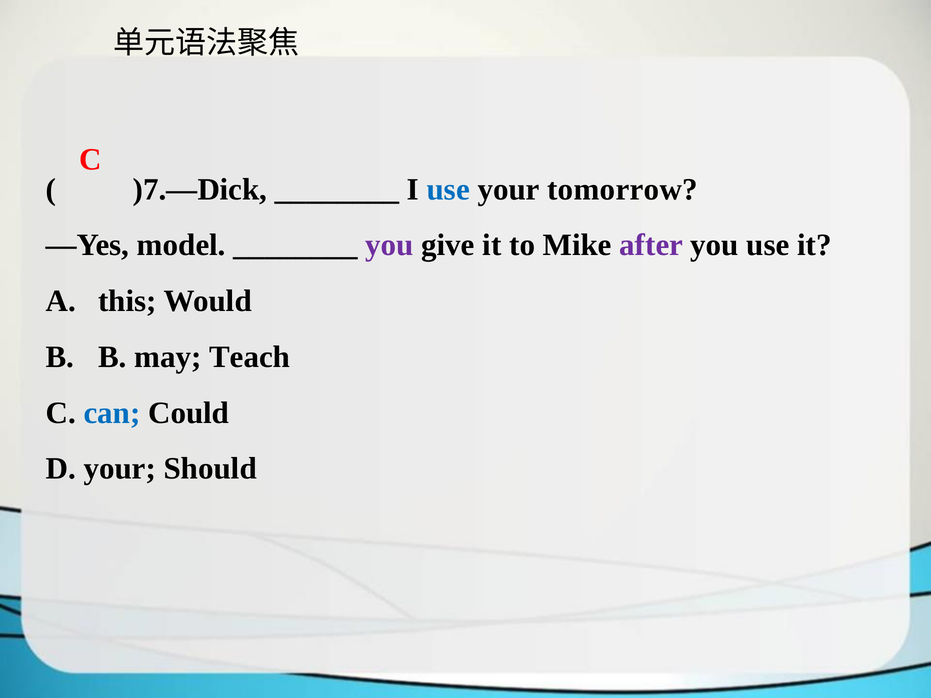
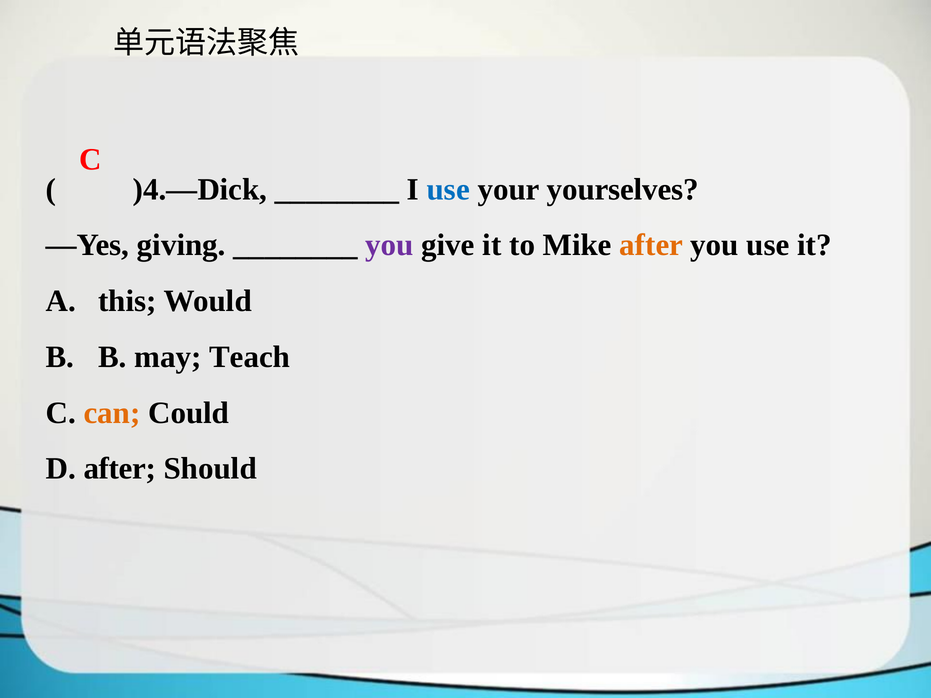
)7.—Dick: )7.—Dick -> )4.—Dick
tomorrow: tomorrow -> yourselves
model: model -> giving
after at (651, 245) colour: purple -> orange
can colour: blue -> orange
D your: your -> after
